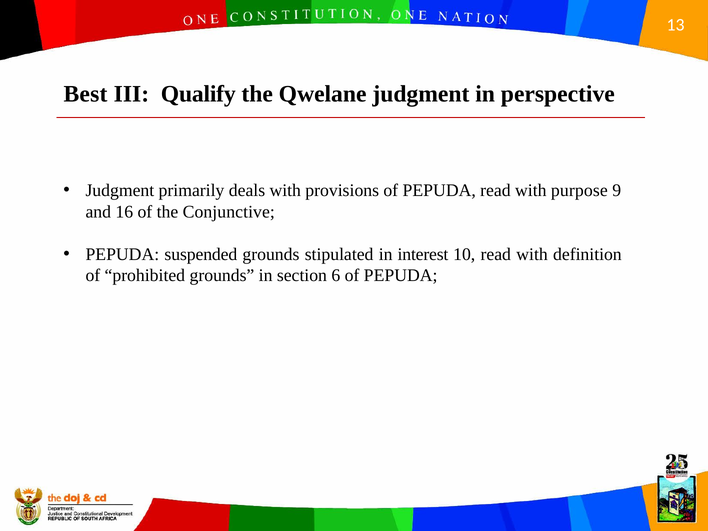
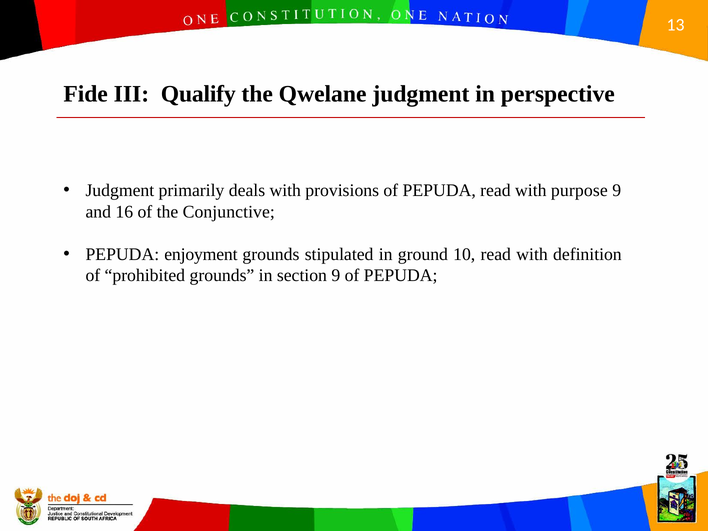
Best: Best -> Fide
suspended: suspended -> enjoyment
interest: interest -> ground
section 6: 6 -> 9
